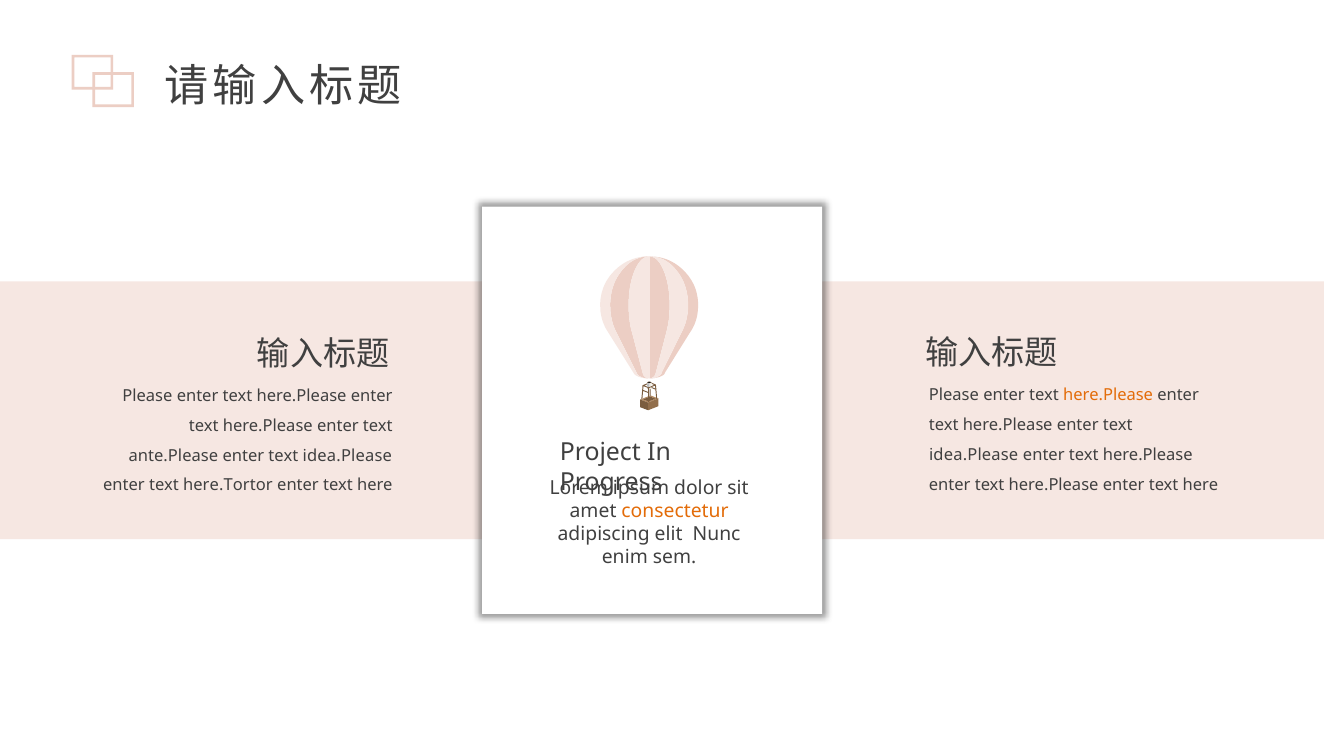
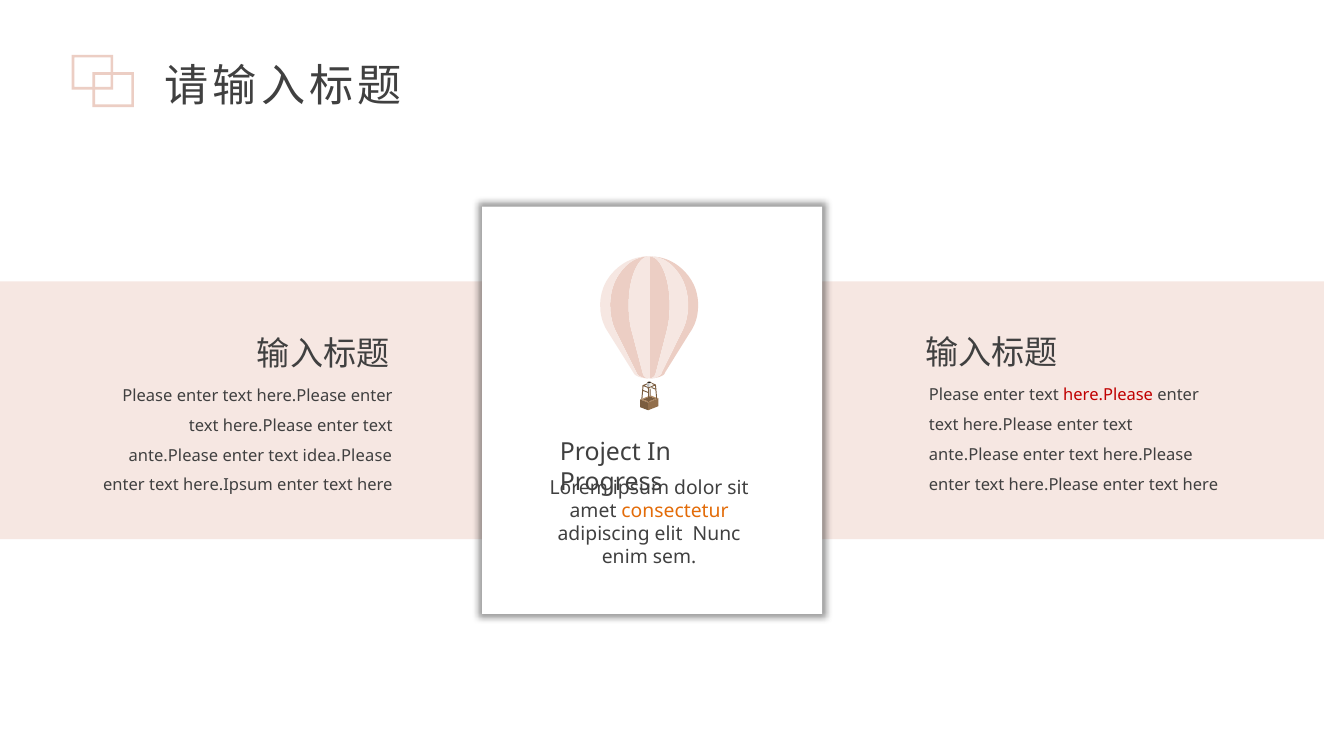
here.Please at (1108, 395) colour: orange -> red
idea.Please at (974, 455): idea.Please -> ante.Please
here.Tortor: here.Tortor -> here.Ipsum
